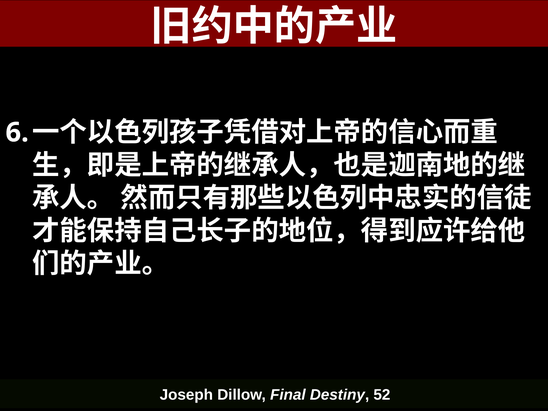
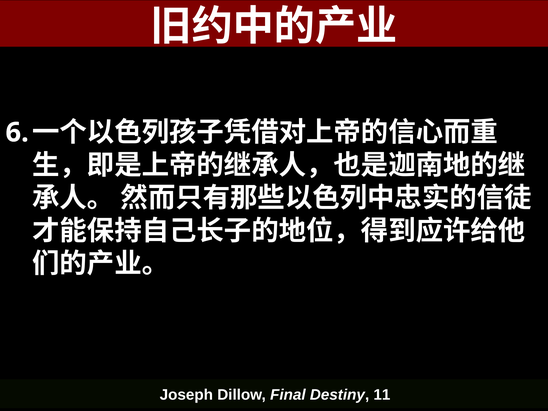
52: 52 -> 11
